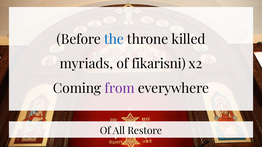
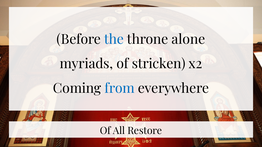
killed: killed -> alone
fikarisni: fikarisni -> stricken
from colour: purple -> blue
